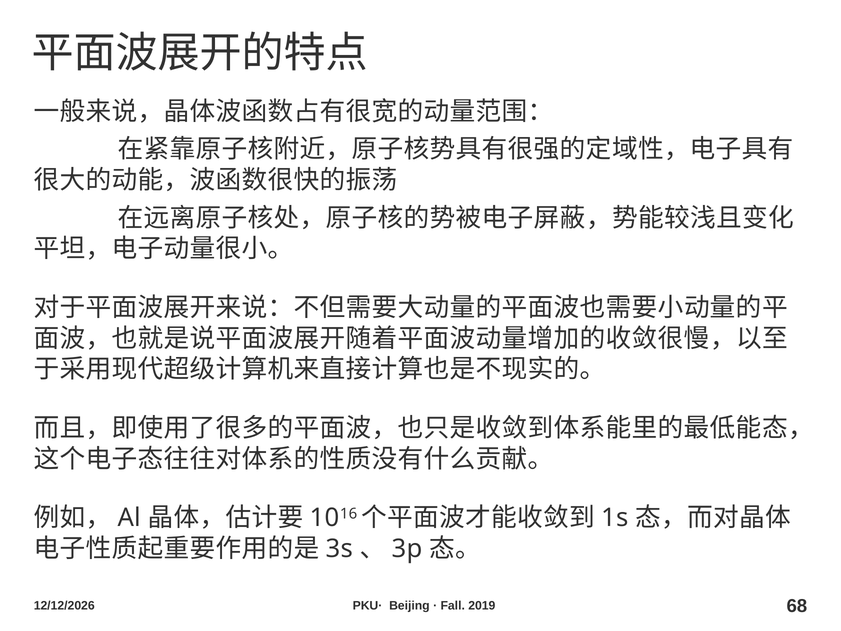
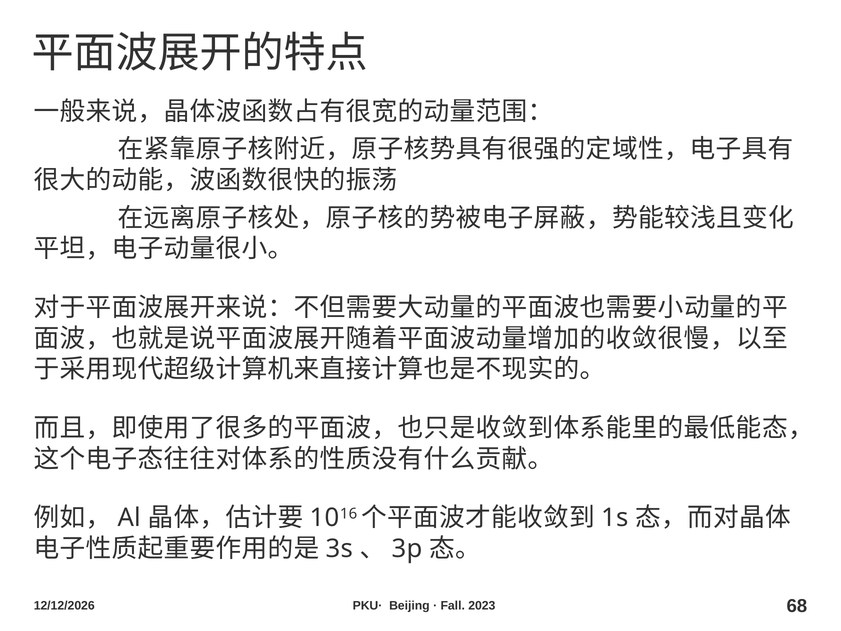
2019: 2019 -> 2023
